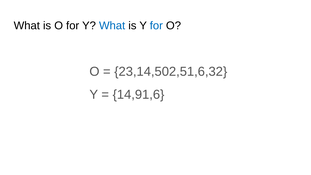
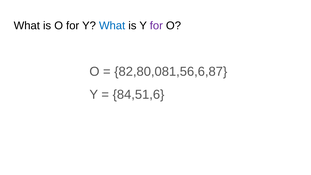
for at (156, 26) colour: blue -> purple
23,14,502,51,6,32: 23,14,502,51,6,32 -> 82,80,081,56,6,87
14,91,6: 14,91,6 -> 84,51,6
